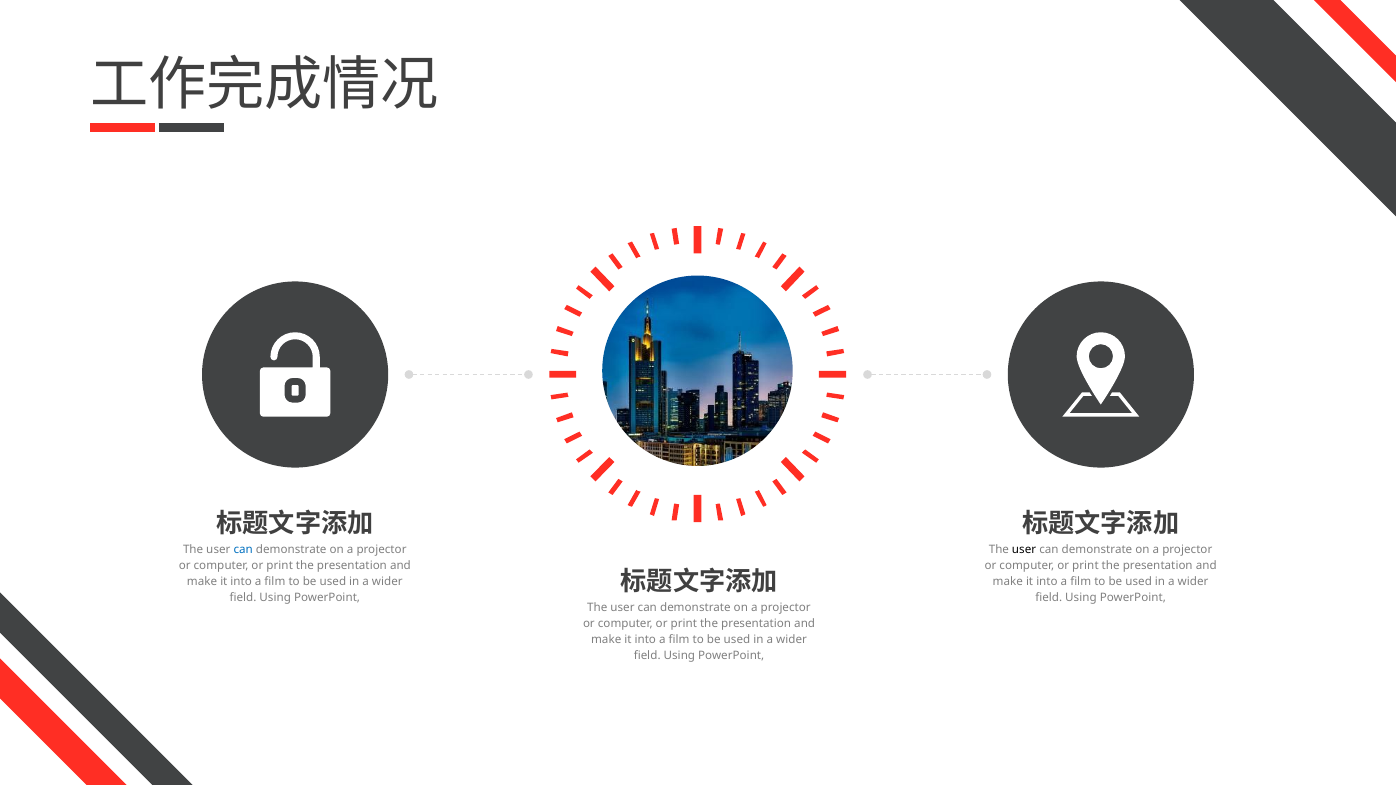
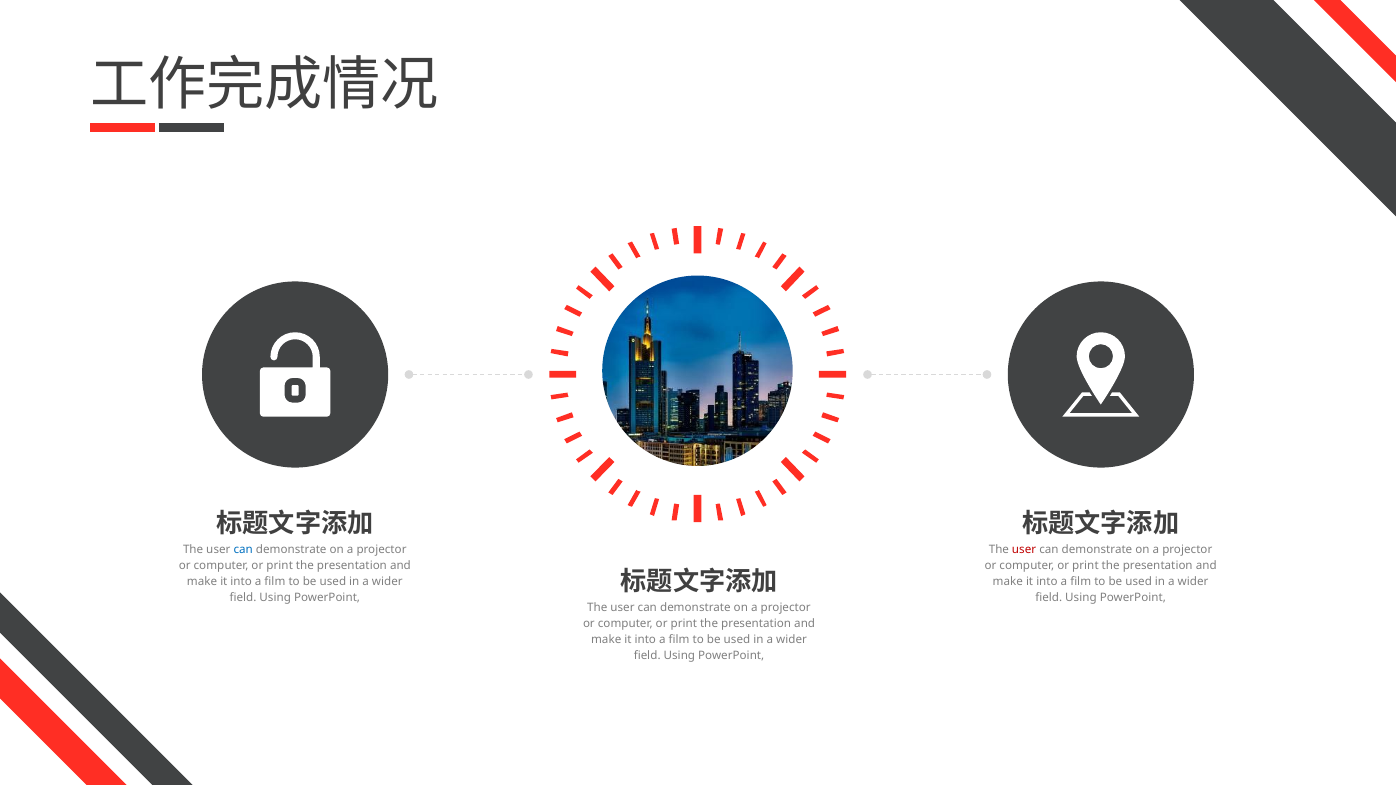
user at (1024, 550) colour: black -> red
